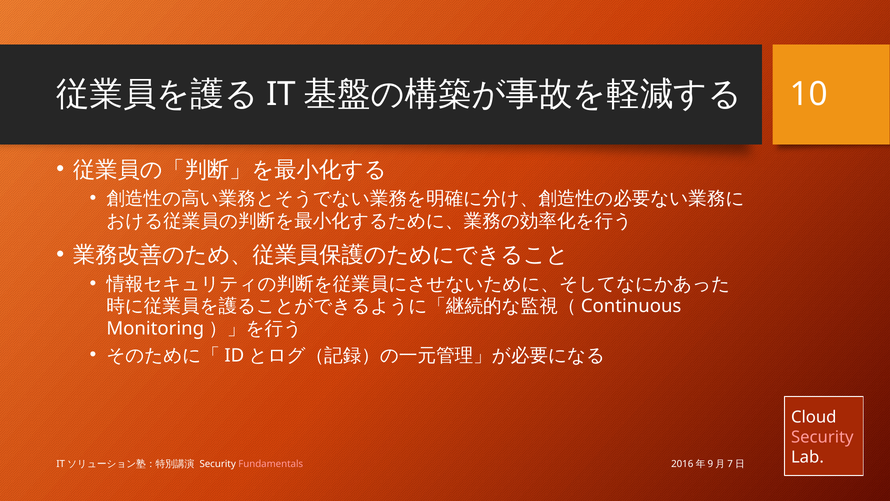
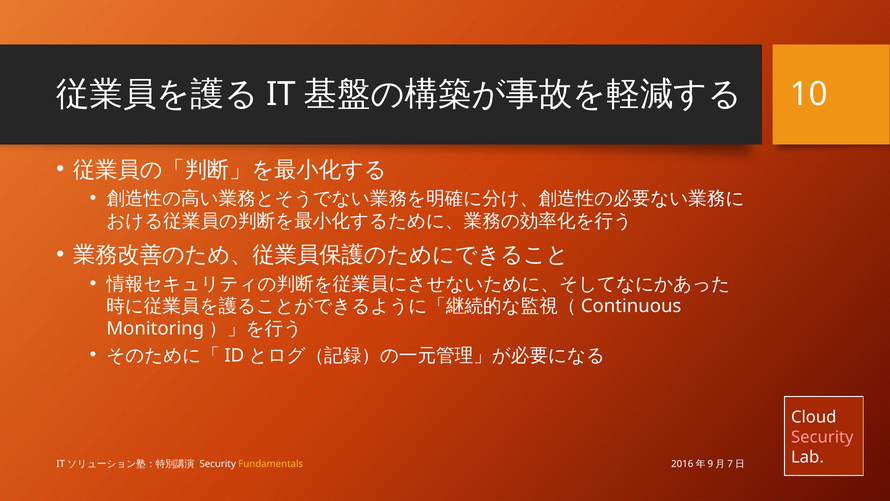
Fundamentals colour: pink -> yellow
